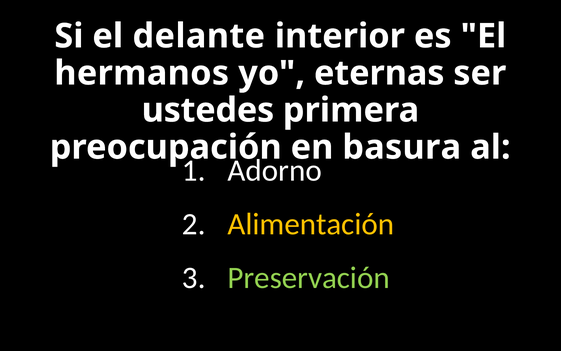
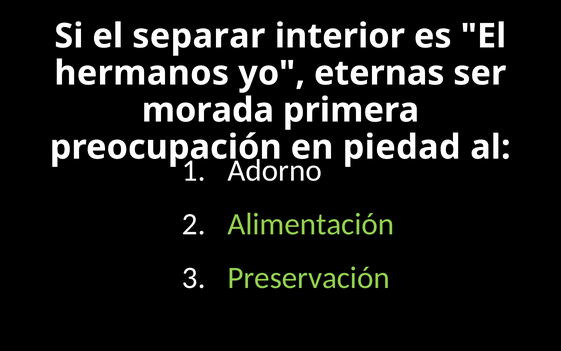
delante: delante -> separar
ustedes: ustedes -> morada
basura: basura -> piedad
Alimentación colour: yellow -> light green
